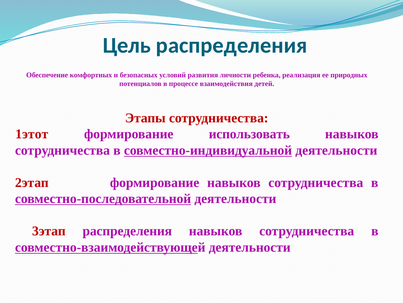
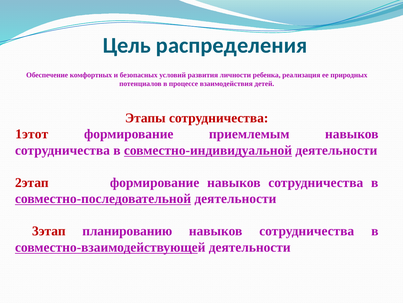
использовать: использовать -> приемлемым
3этап распределения: распределения -> планированию
